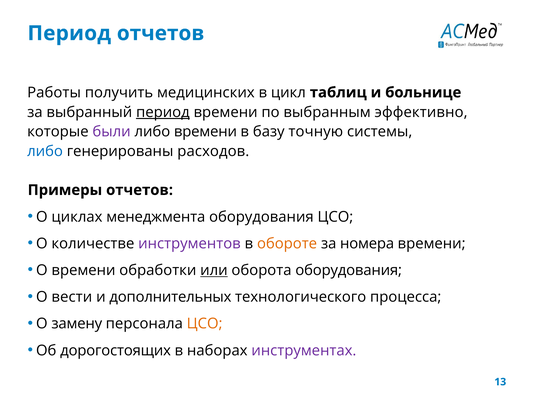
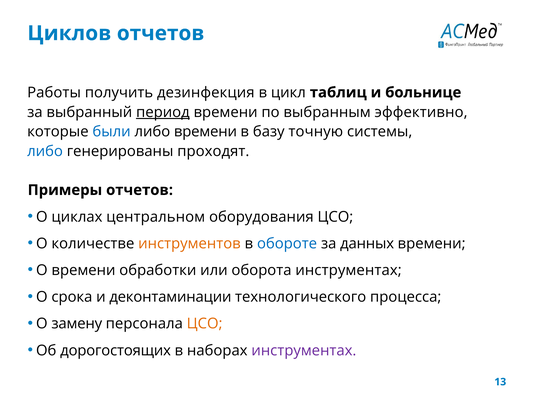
Период at (69, 33): Период -> Циклов
медицинских: медицинских -> дезинфекция
были colour: purple -> blue
расходов: расходов -> проходят
менеджмента: менеджмента -> центральном
инструментов colour: purple -> orange
обороте colour: orange -> blue
номера: номера -> данных
или underline: present -> none
оборота оборудования: оборудования -> инструментах
вести: вести -> срока
дополнительных: дополнительных -> деконтаминации
